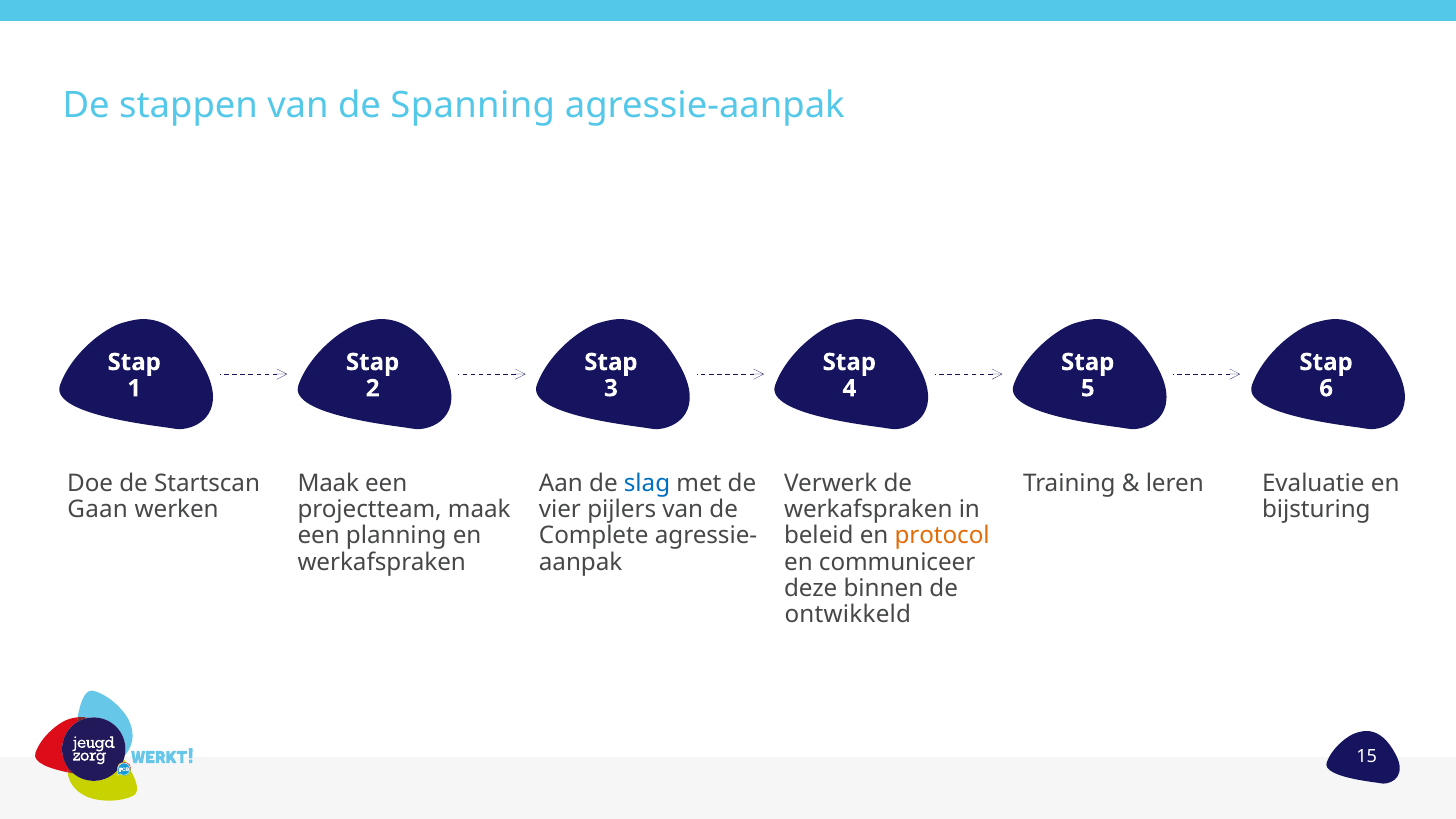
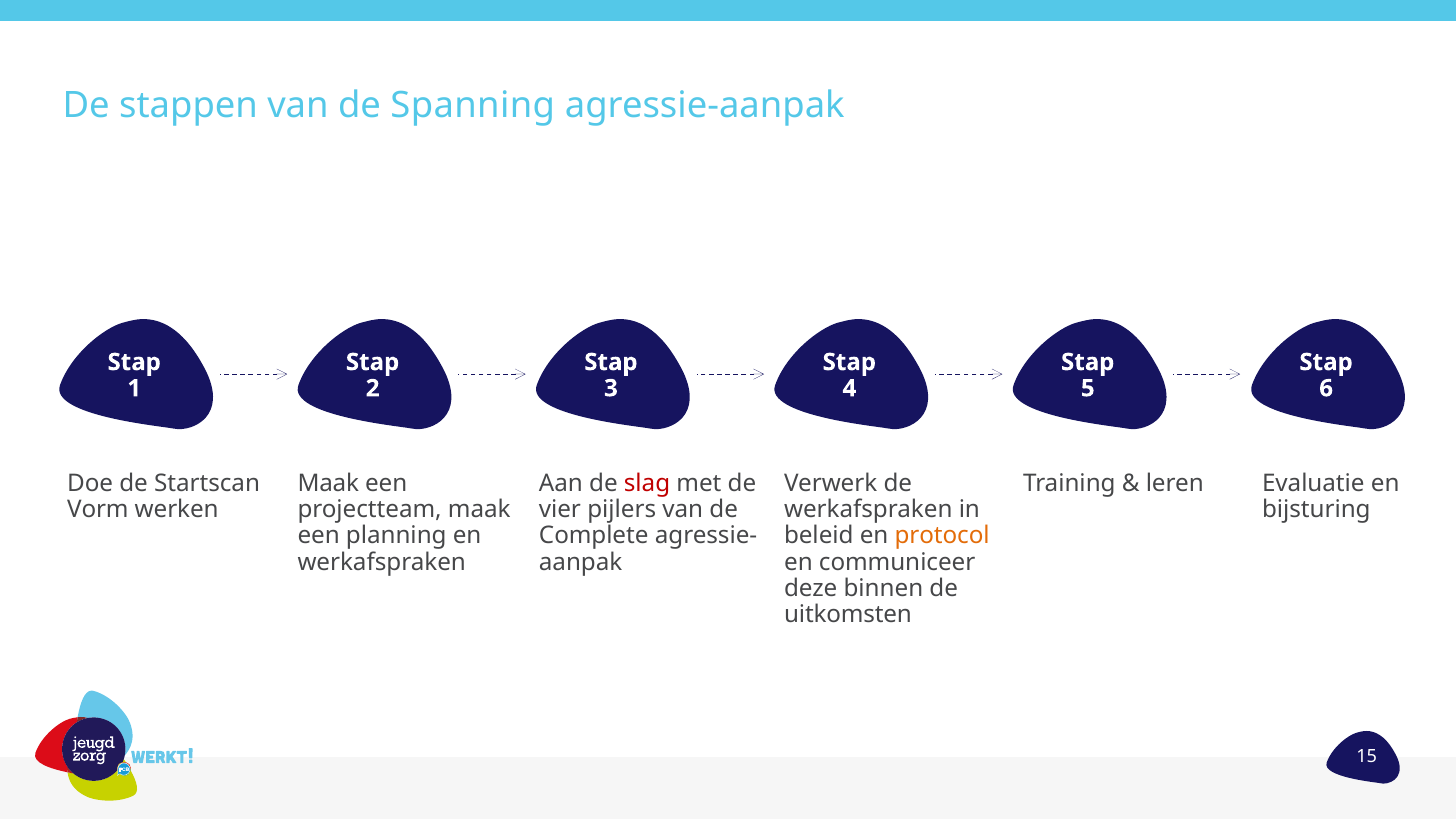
slag colour: blue -> red
Gaan: Gaan -> Vorm
ontwikkeld: ontwikkeld -> uitkomsten
